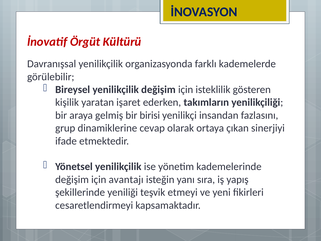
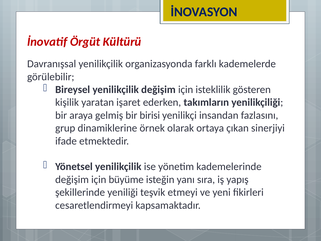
cevap: cevap -> örnek
avantajı: avantajı -> büyüme
